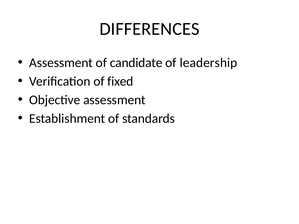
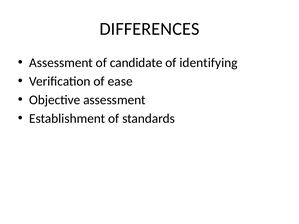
leadership: leadership -> identifying
fixed: fixed -> ease
